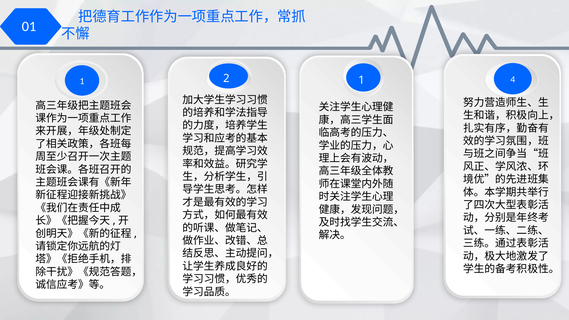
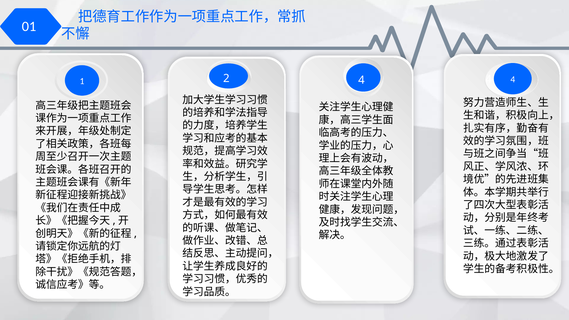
1 1: 1 -> 4
